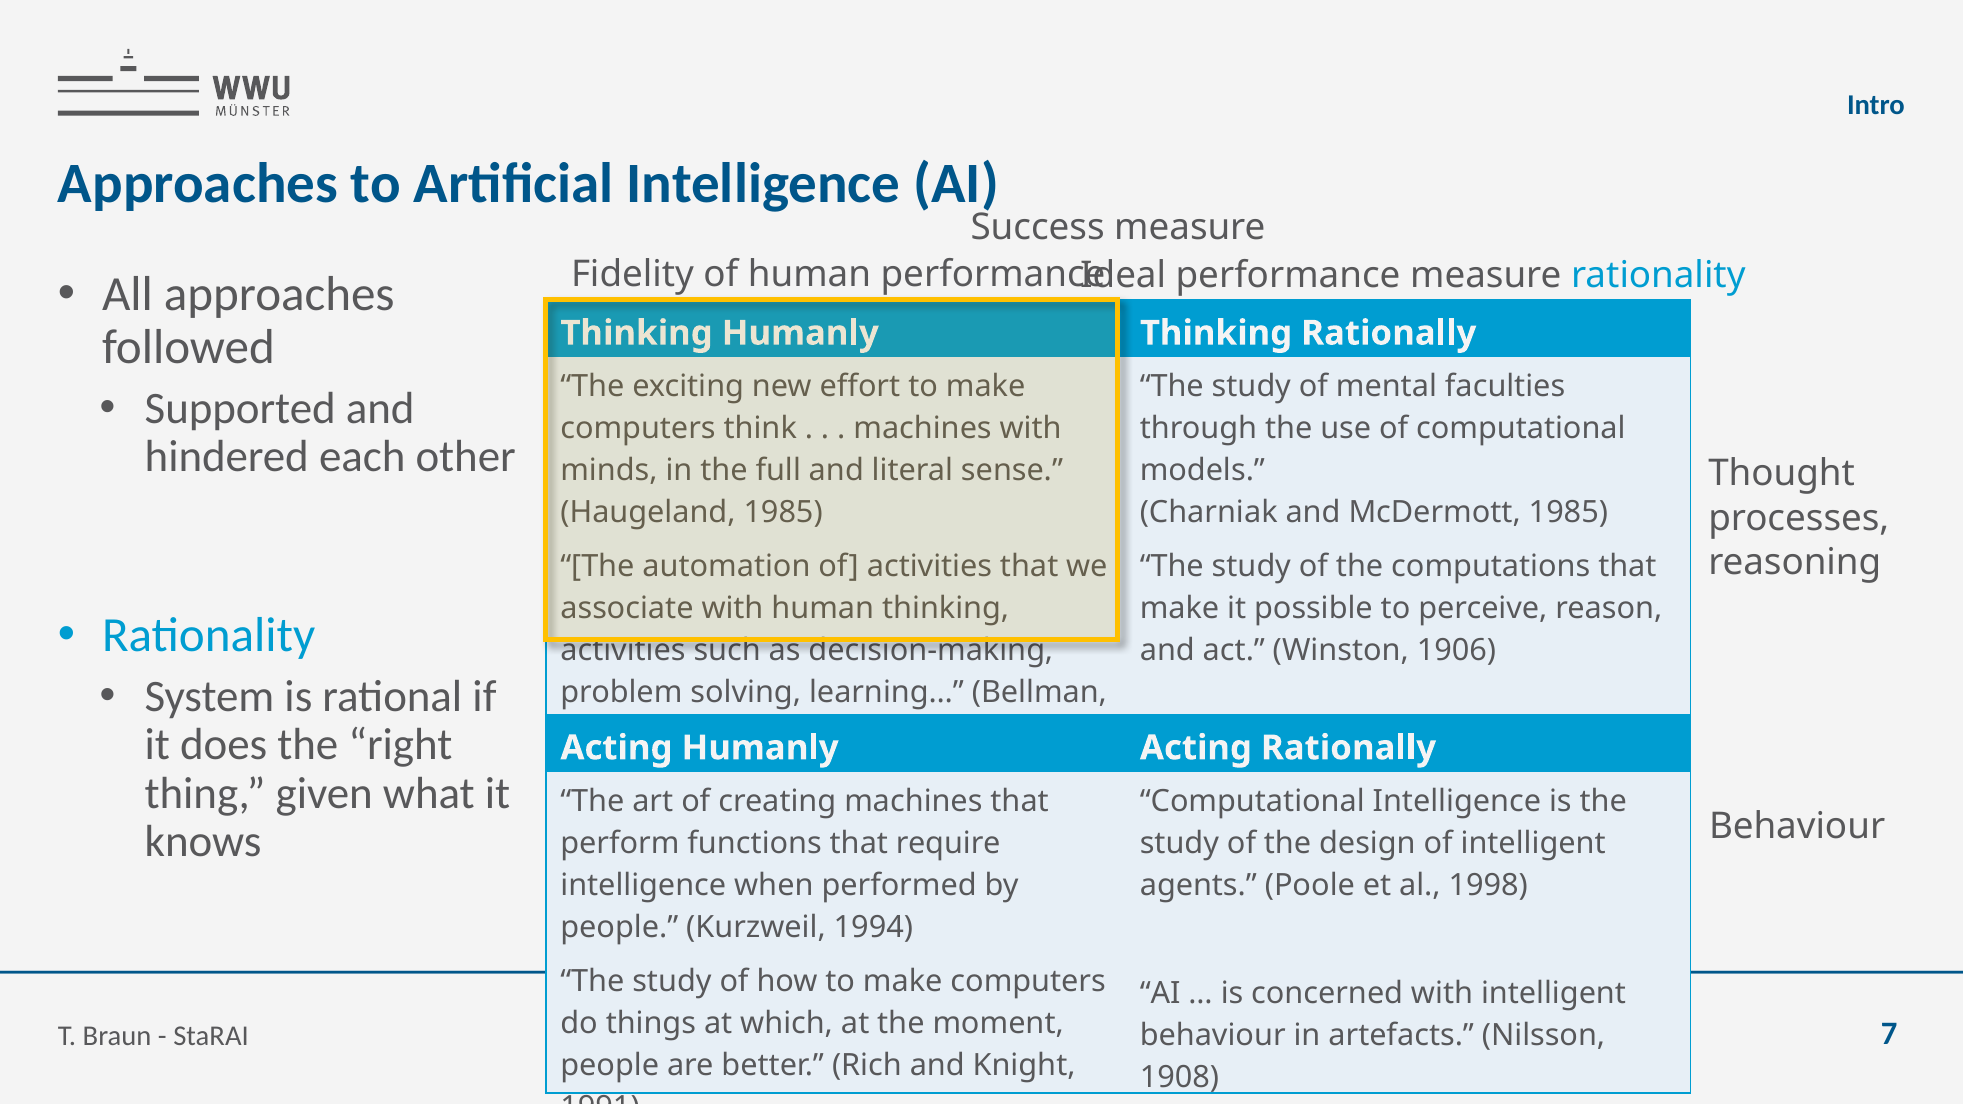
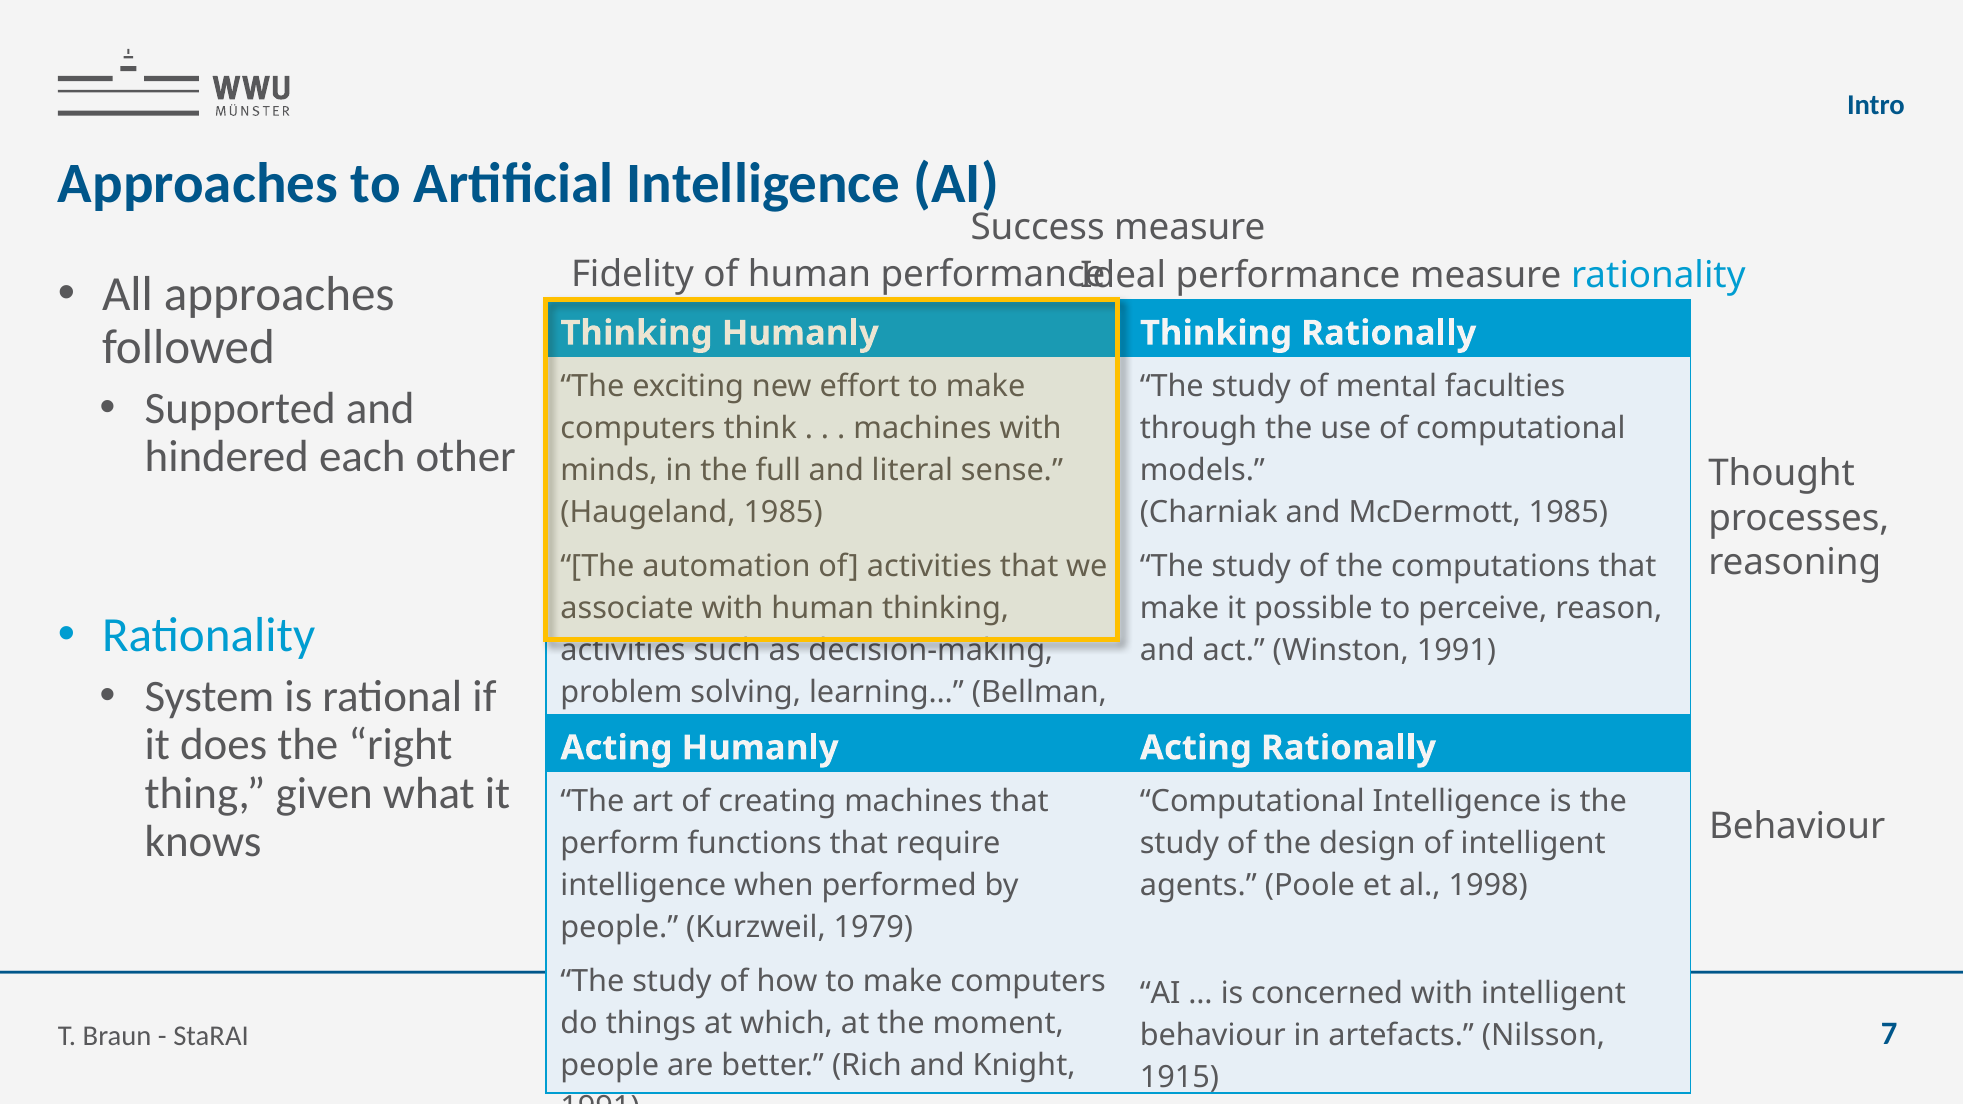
Winston 1906: 1906 -> 1991
1994: 1994 -> 1979
1908: 1908 -> 1915
